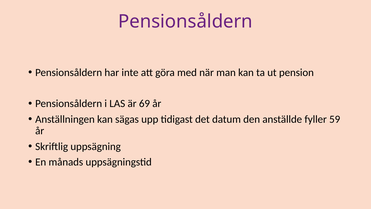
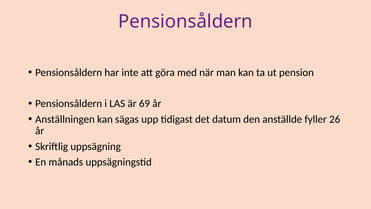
59: 59 -> 26
